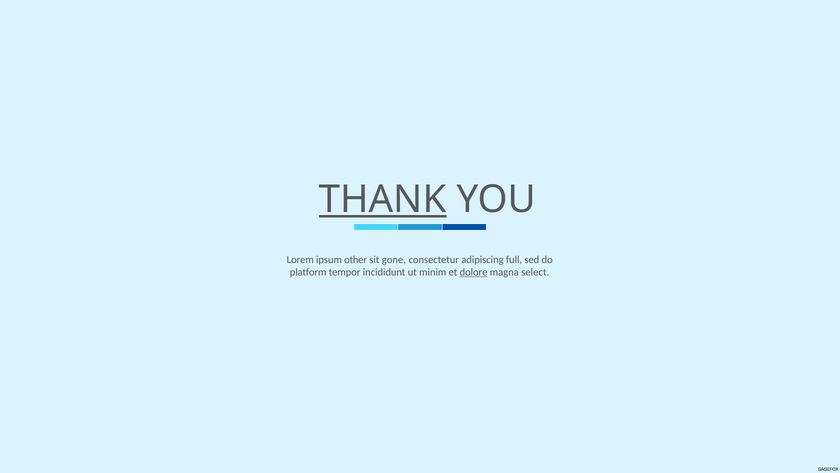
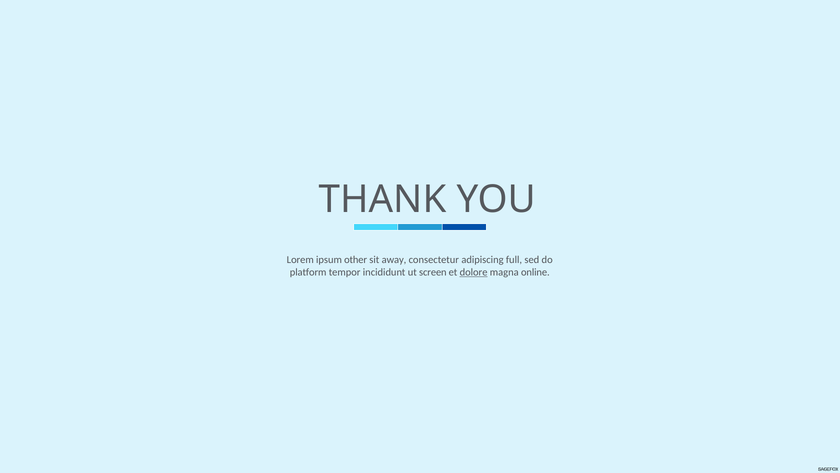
THANK underline: present -> none
gone: gone -> away
minim: minim -> screen
select: select -> online
